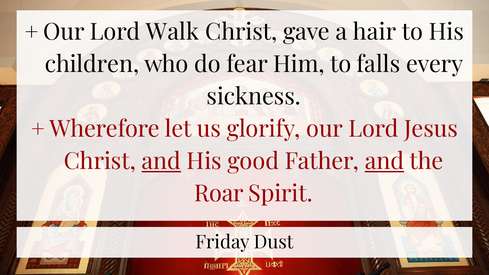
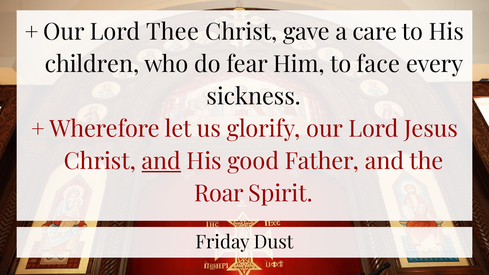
Walk: Walk -> Thee
hair: hair -> care
falls: falls -> face
and at (384, 162) underline: present -> none
